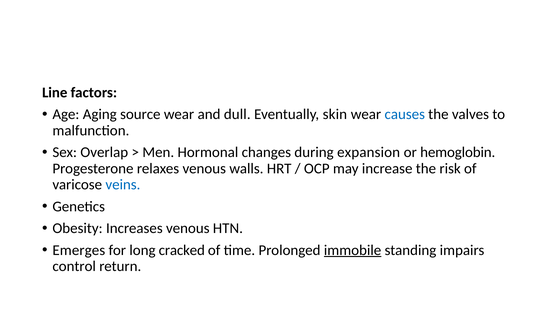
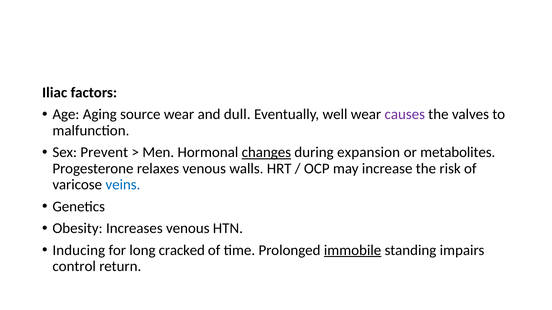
Line: Line -> Iliac
skin: skin -> well
causes colour: blue -> purple
Overlap: Overlap -> Prevent
changes underline: none -> present
hemoglobin: hemoglobin -> metabolites
Emerges: Emerges -> Inducing
